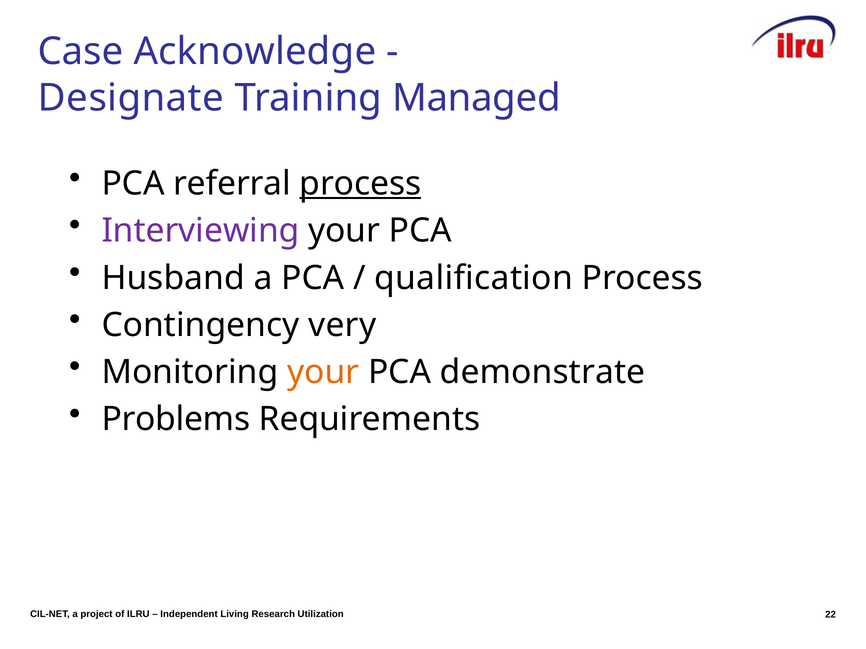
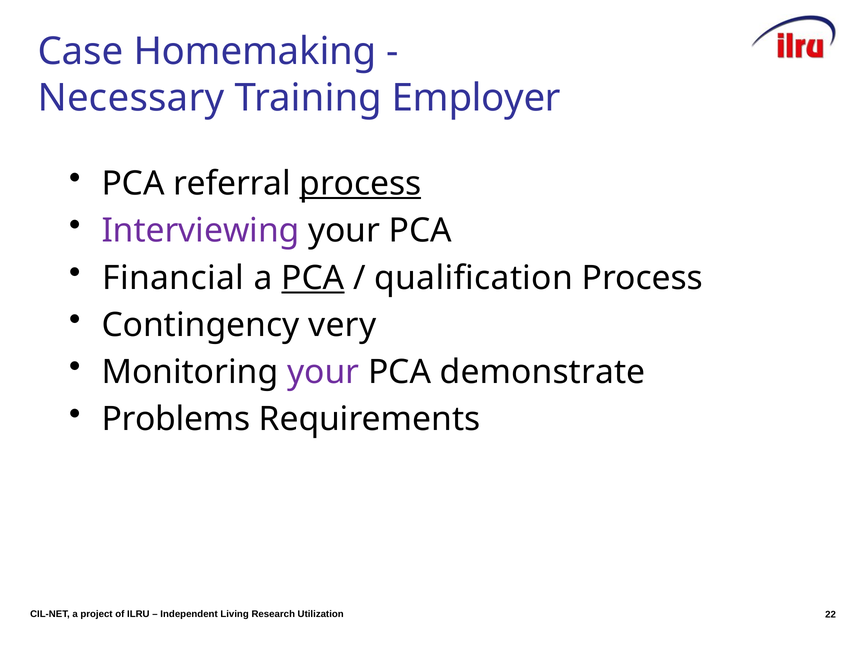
Acknowledge: Acknowledge -> Homemaking
Designate: Designate -> Necessary
Managed: Managed -> Employer
Husband: Husband -> Financial
PCA at (313, 278) underline: none -> present
your at (323, 373) colour: orange -> purple
